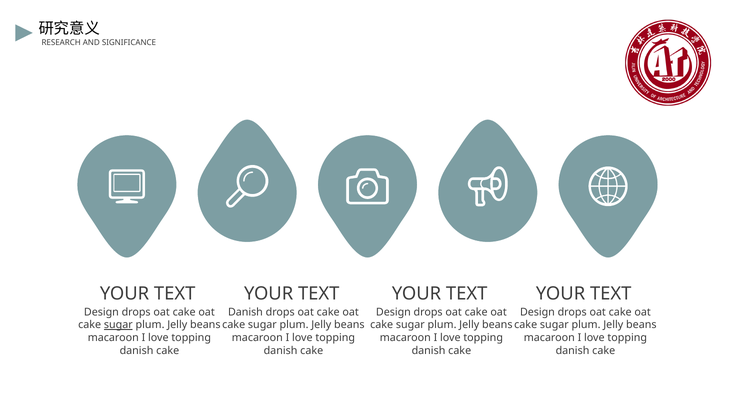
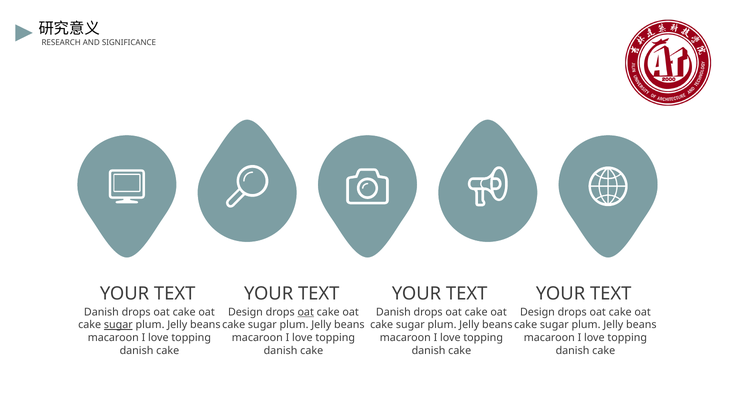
Design at (101, 312): Design -> Danish
Danish at (245, 312): Danish -> Design
oat at (306, 312) underline: none -> present
Design at (393, 312): Design -> Danish
